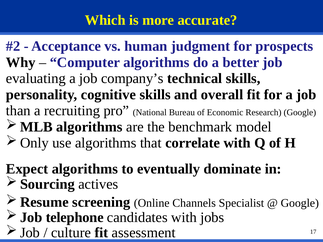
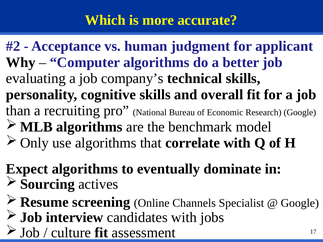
prospects: prospects -> applicant
telephone: telephone -> interview
